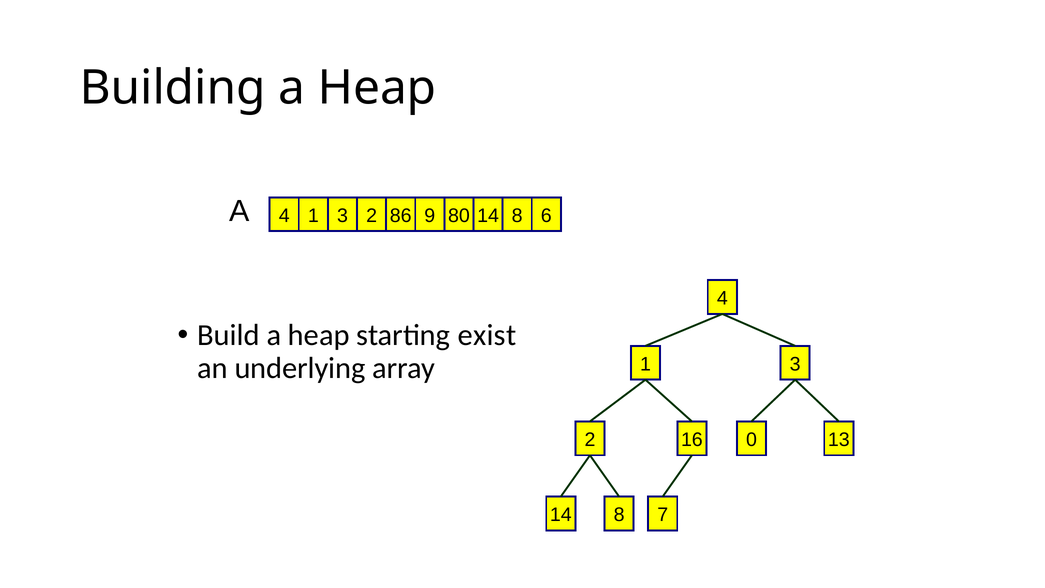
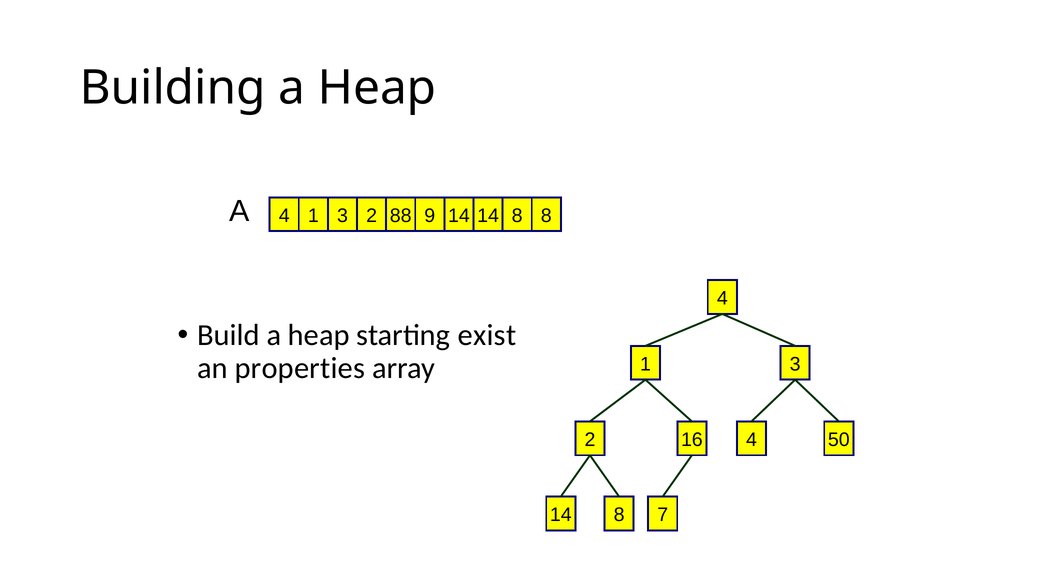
86: 86 -> 88
2 80: 80 -> 14
8 6: 6 -> 8
underlying: underlying -> properties
16 0: 0 -> 4
13: 13 -> 50
